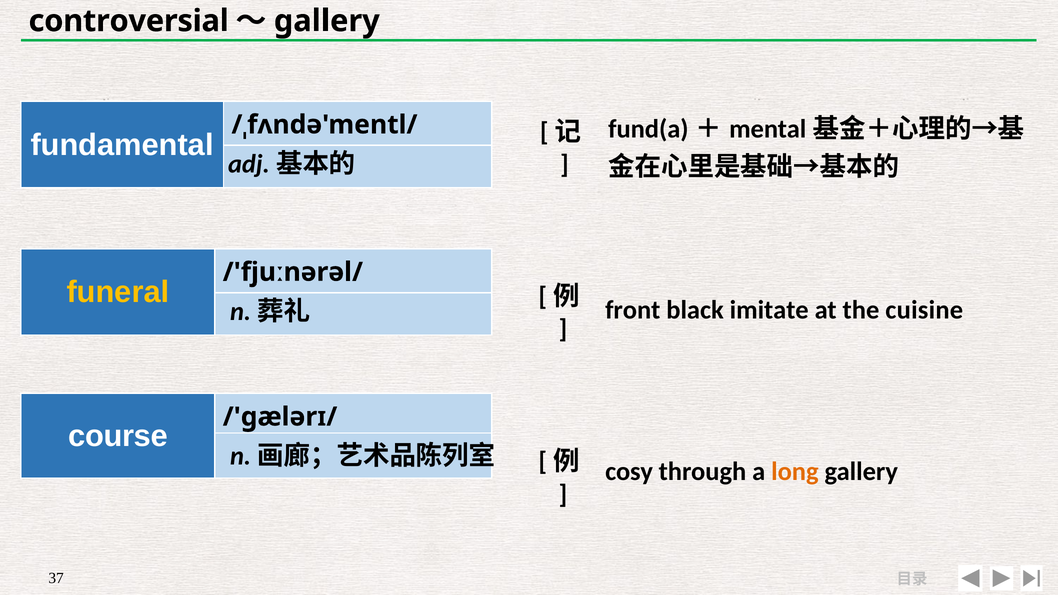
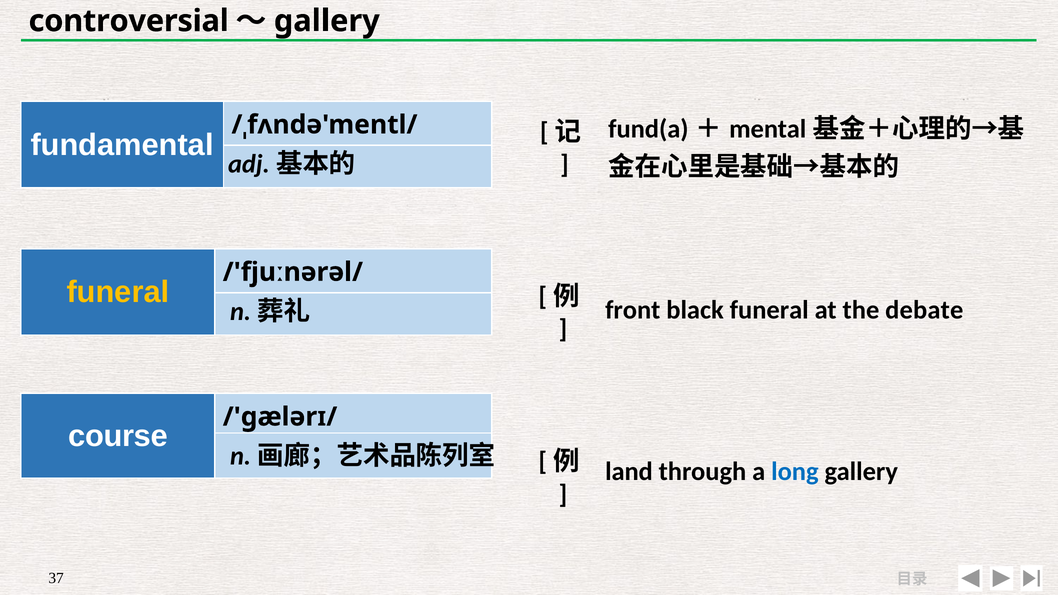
black imitate: imitate -> funeral
cuisine: cuisine -> debate
cosy: cosy -> land
long colour: orange -> blue
